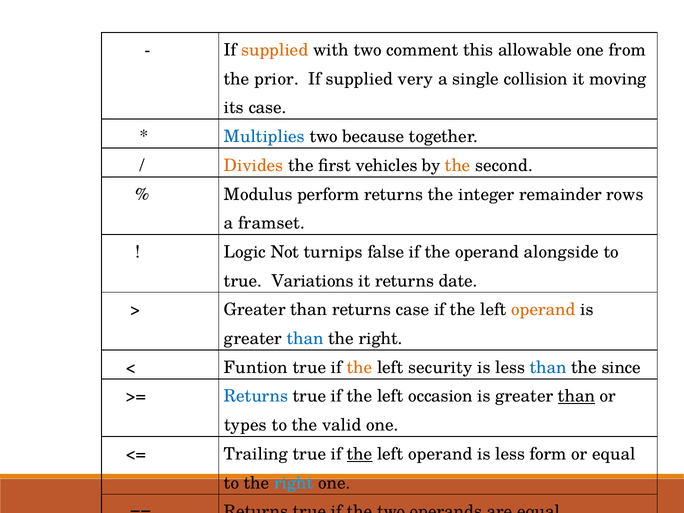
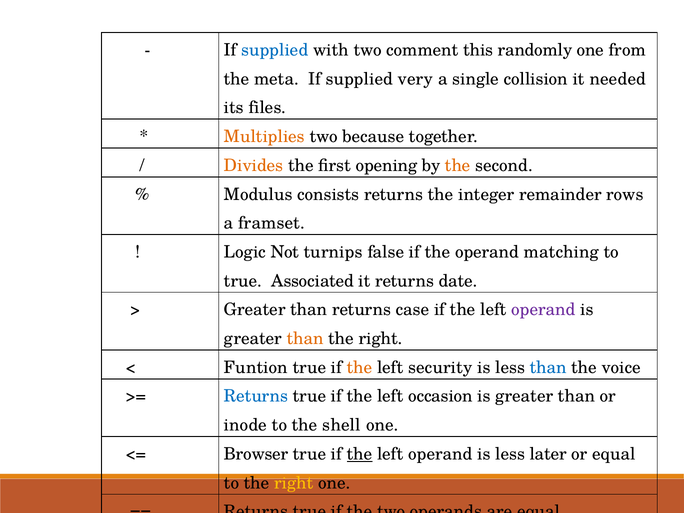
supplied at (275, 50) colour: orange -> blue
allowable: allowable -> randomly
prior: prior -> meta
moving: moving -> needed
its case: case -> files
Multiplies colour: blue -> orange
vehicles: vehicles -> opening
perform: perform -> consists
alongside: alongside -> matching
Variations: Variations -> Associated
operand at (543, 310) colour: orange -> purple
than at (305, 339) colour: blue -> orange
since: since -> voice
than at (576, 396) underline: present -> none
types: types -> inode
valid: valid -> shell
Trailing: Trailing -> Browser
form: form -> later
right at (294, 483) colour: light blue -> yellow
